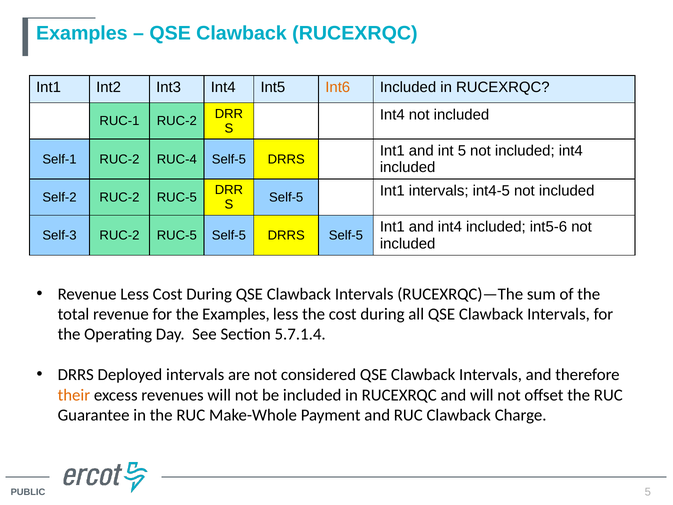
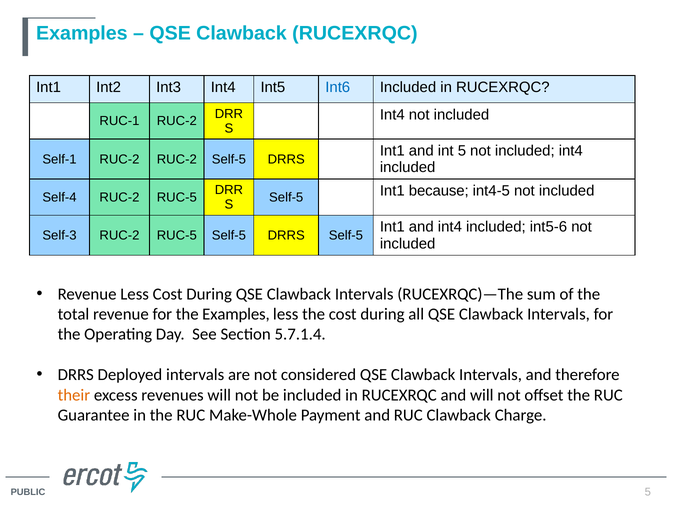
Int6 colour: orange -> blue
RUC-2 RUC-4: RUC-4 -> RUC-2
Self-2: Self-2 -> Self-4
Int1 intervals: intervals -> because
